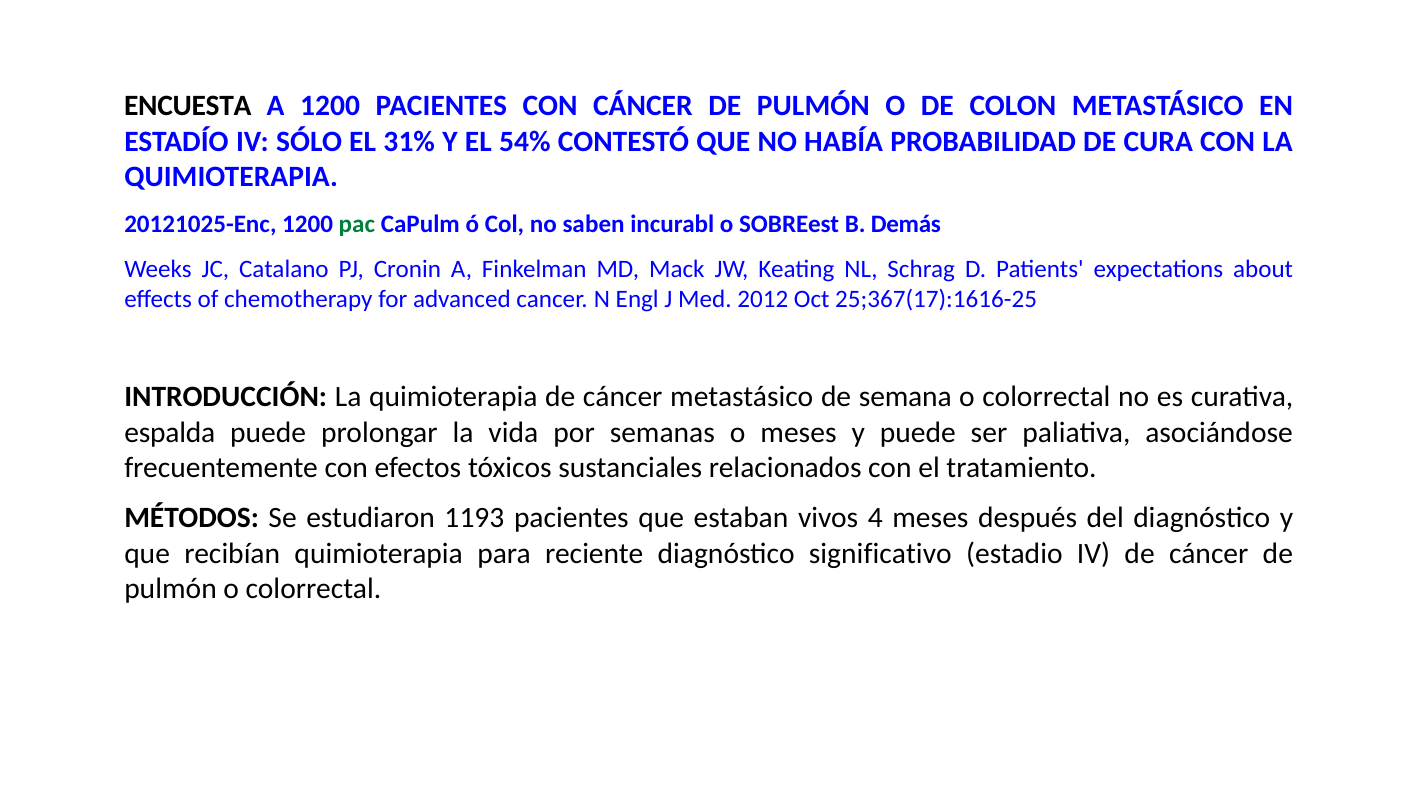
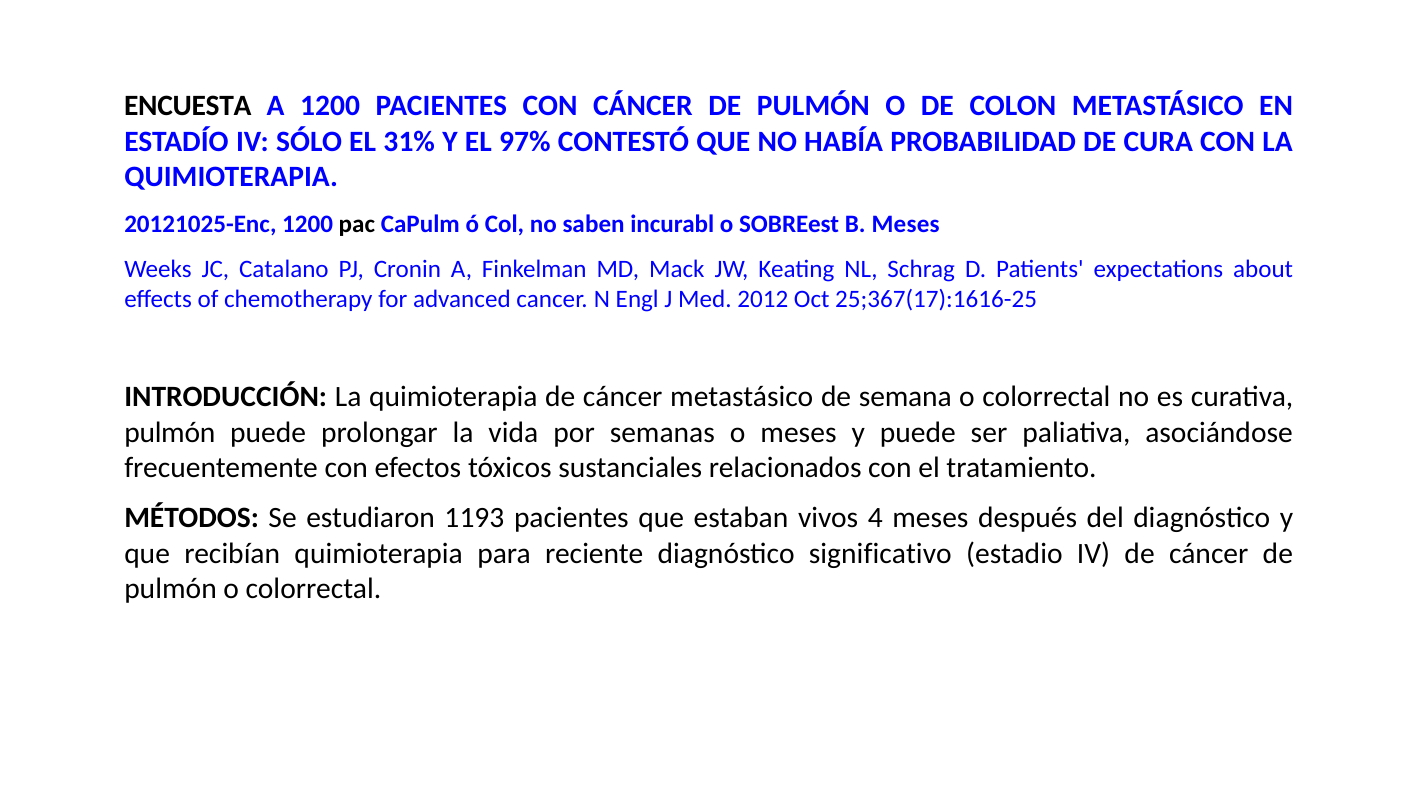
54%: 54% -> 97%
pac colour: green -> black
B Demás: Demás -> Meses
espalda at (170, 433): espalda -> pulmón
